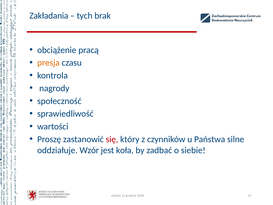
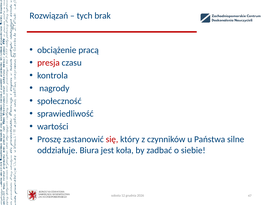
Zakładania: Zakładania -> Rozwiązań
presja colour: orange -> red
Wzór: Wzór -> Biura
